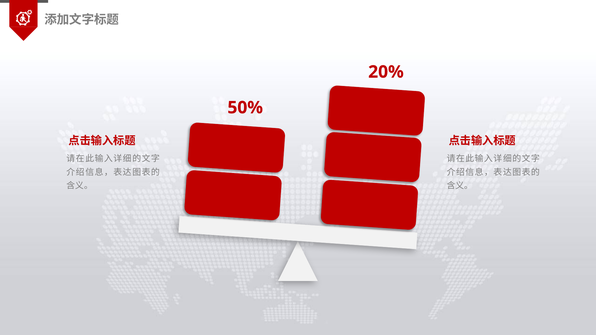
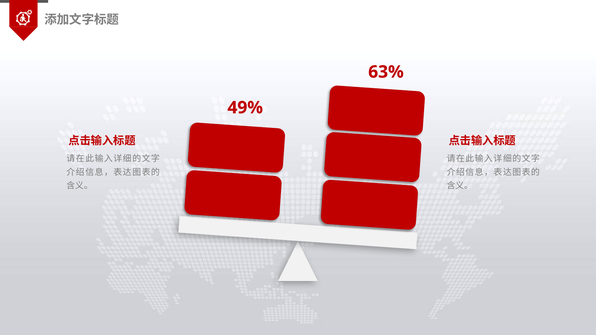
20%: 20% -> 63%
50%: 50% -> 49%
